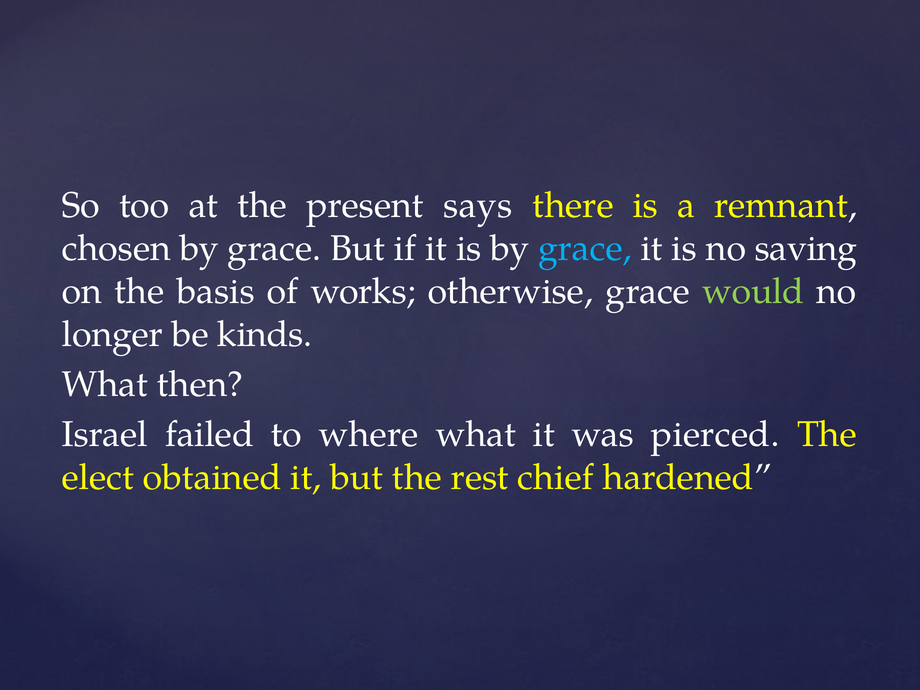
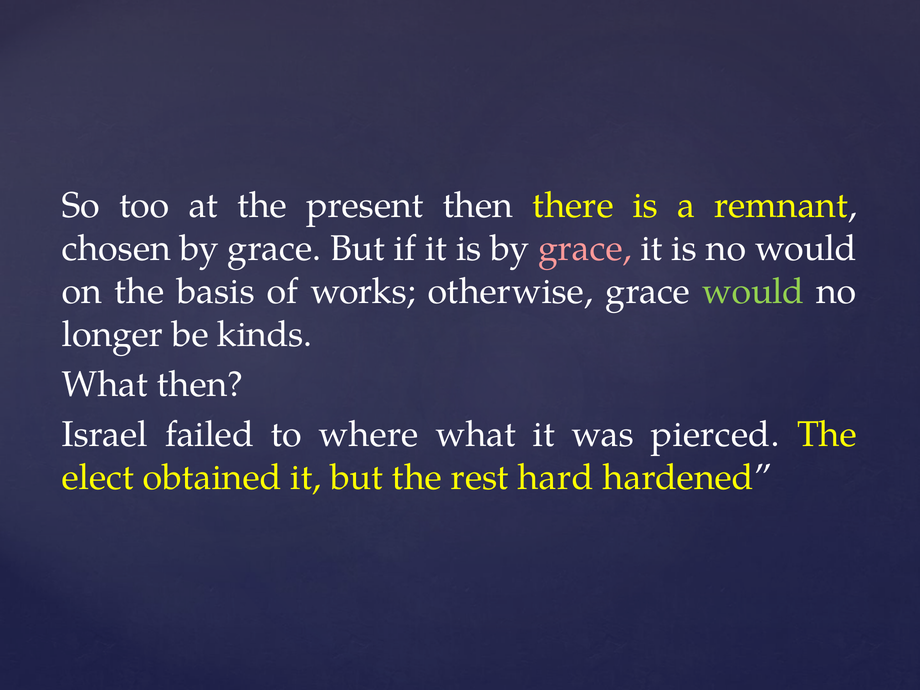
present says: says -> then
grace at (585, 249) colour: light blue -> pink
no saving: saving -> would
chief: chief -> hard
